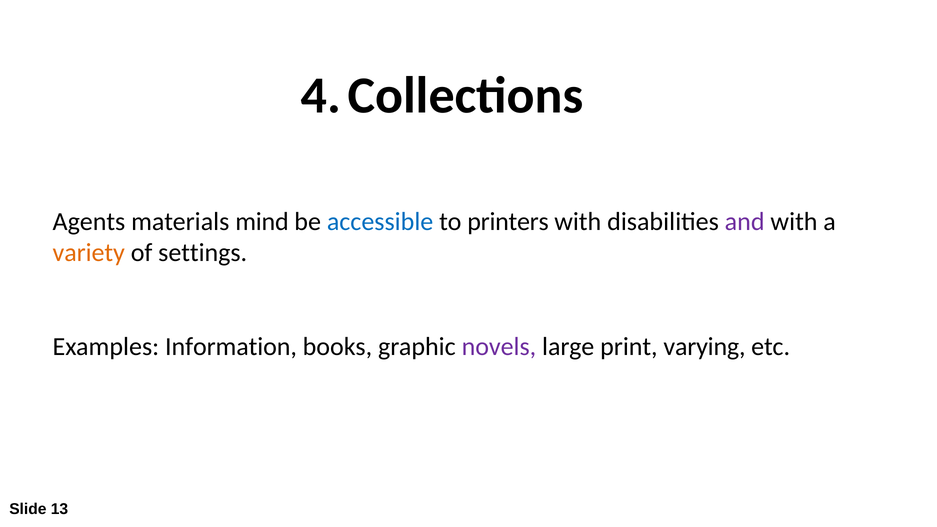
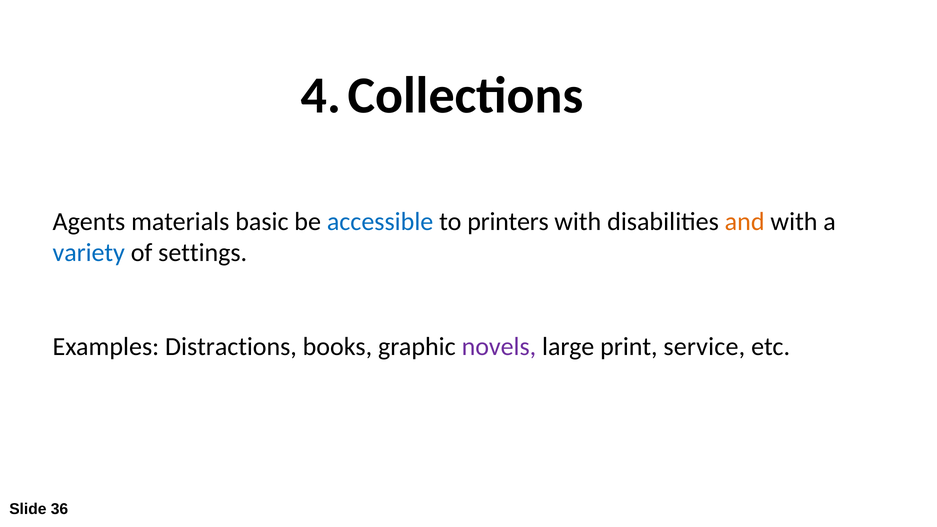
mind: mind -> basic
and colour: purple -> orange
variety colour: orange -> blue
Information: Information -> Distractions
varying: varying -> service
13: 13 -> 36
